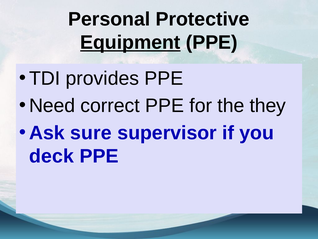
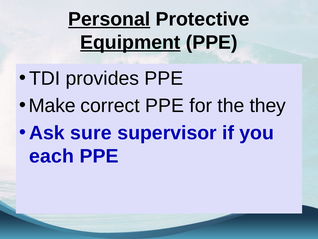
Personal underline: none -> present
Need: Need -> Make
deck: deck -> each
